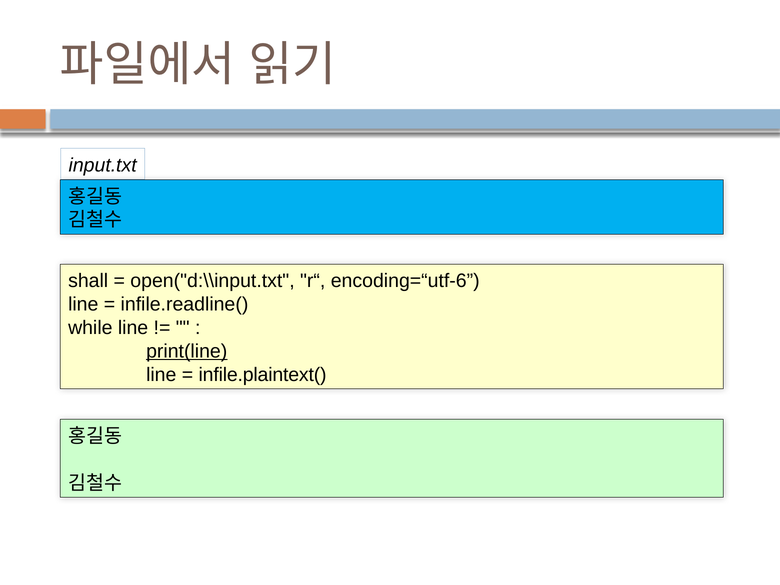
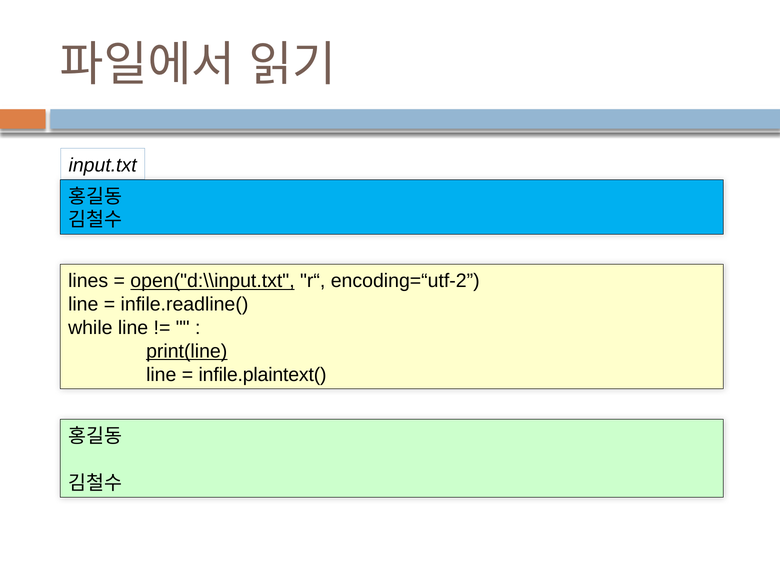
shall: shall -> lines
open("d:\\input.txt underline: none -> present
encoding=“utf-6: encoding=“utf-6 -> encoding=“utf-2
